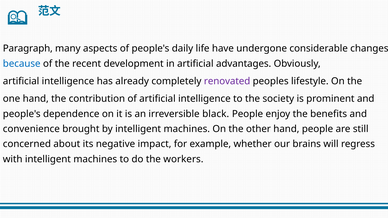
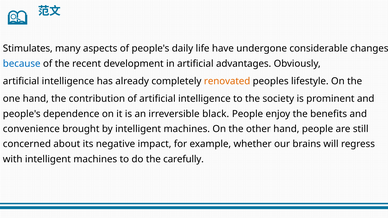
Paragraph: Paragraph -> Stimulates
renovated colour: purple -> orange
workers: workers -> carefully
